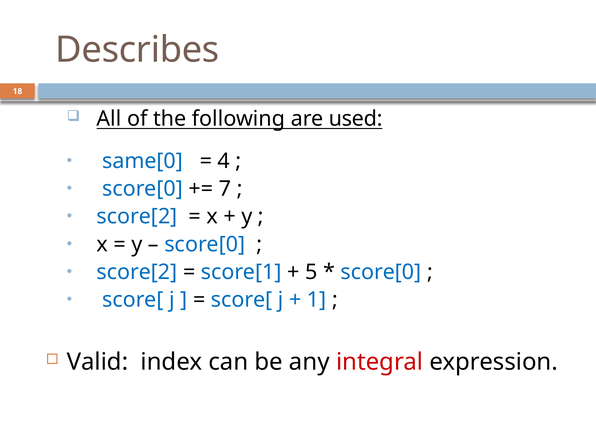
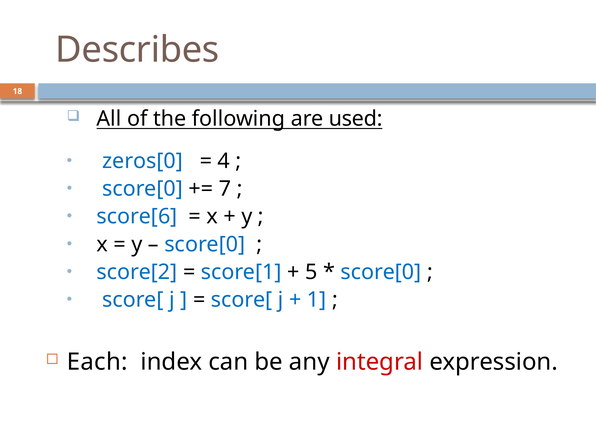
same[0: same[0 -> zeros[0
score[2 at (137, 216): score[2 -> score[6
Valid: Valid -> Each
